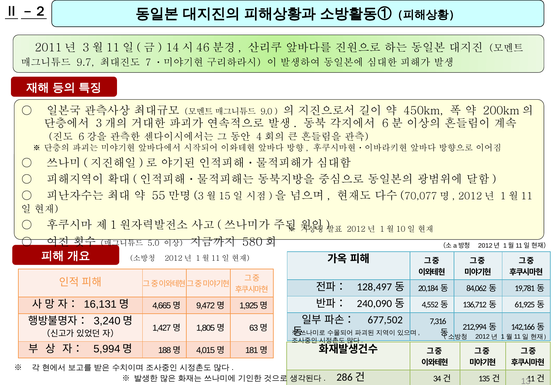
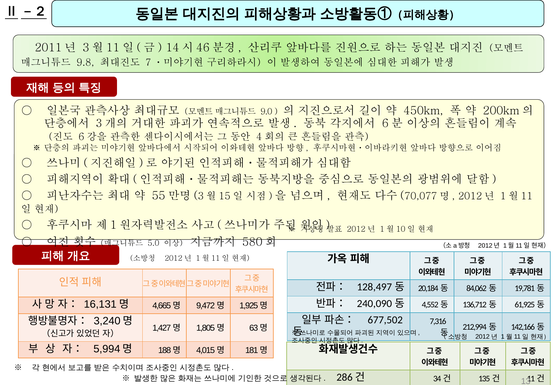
9.7: 9.7 -> 9.8
